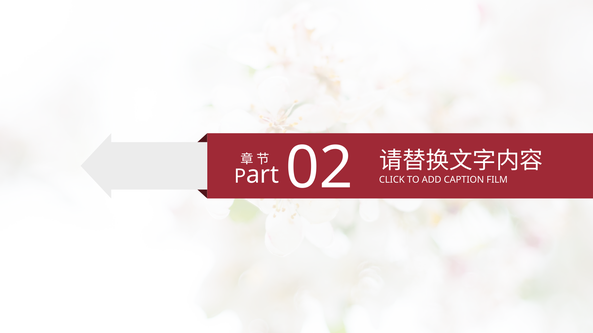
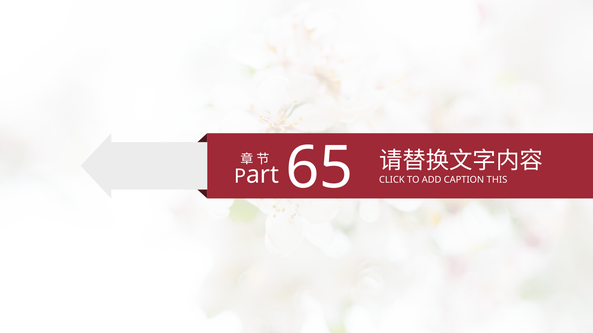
02: 02 -> 65
FILM: FILM -> THIS
